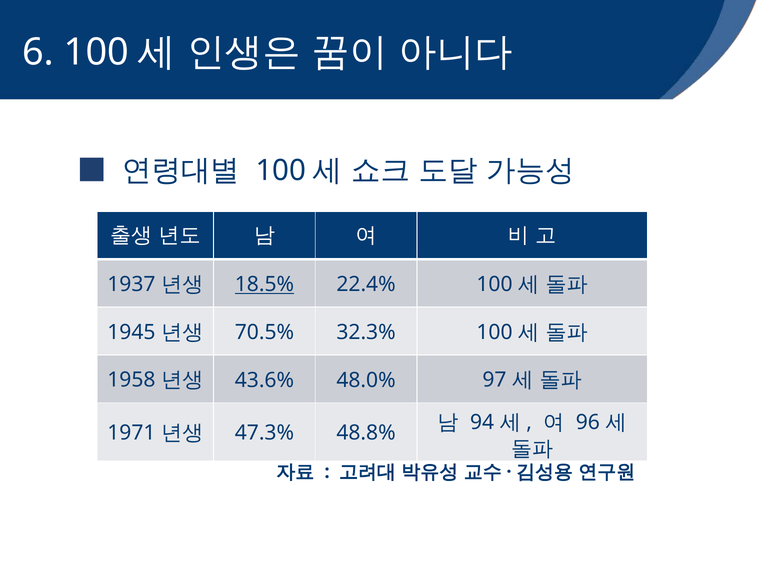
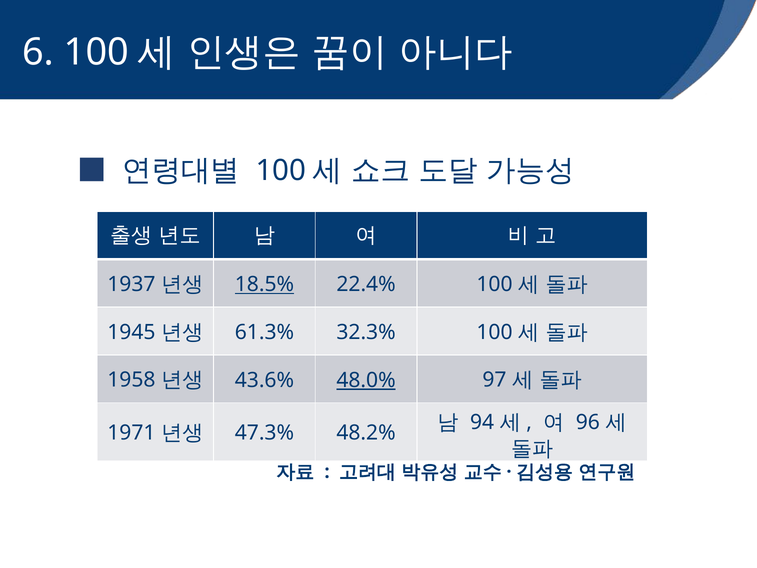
70.5%: 70.5% -> 61.3%
48.0% underline: none -> present
48.8%: 48.8% -> 48.2%
